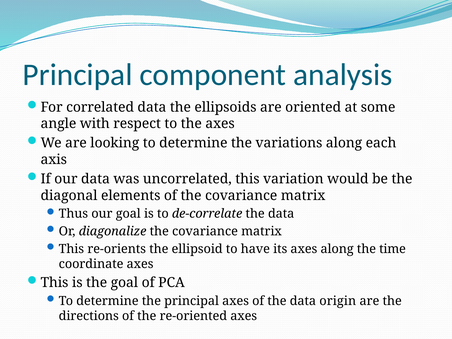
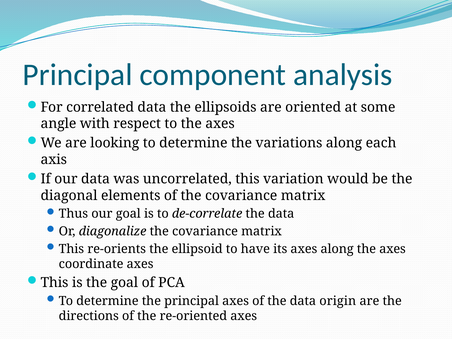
along the time: time -> axes
